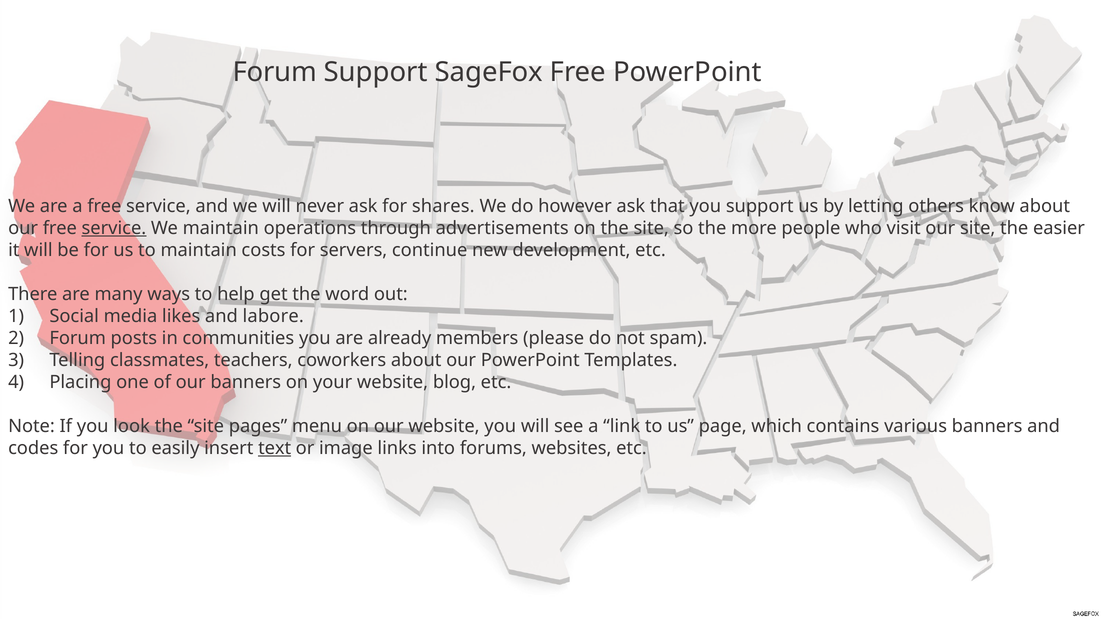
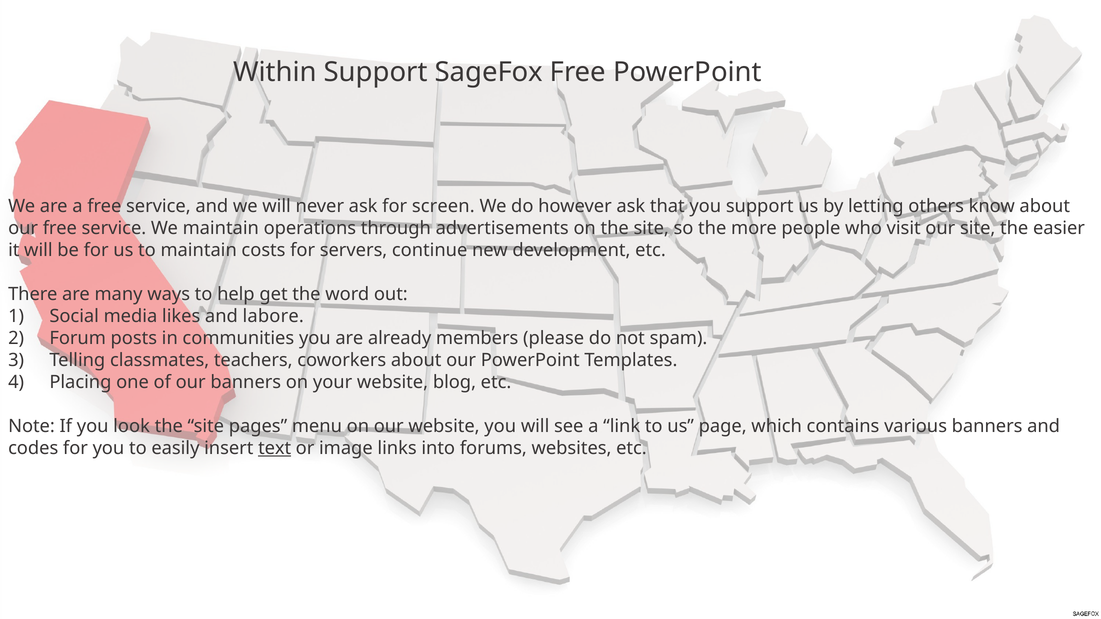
Forum at (275, 72): Forum -> Within
shares: shares -> screen
service at (114, 228) underline: present -> none
